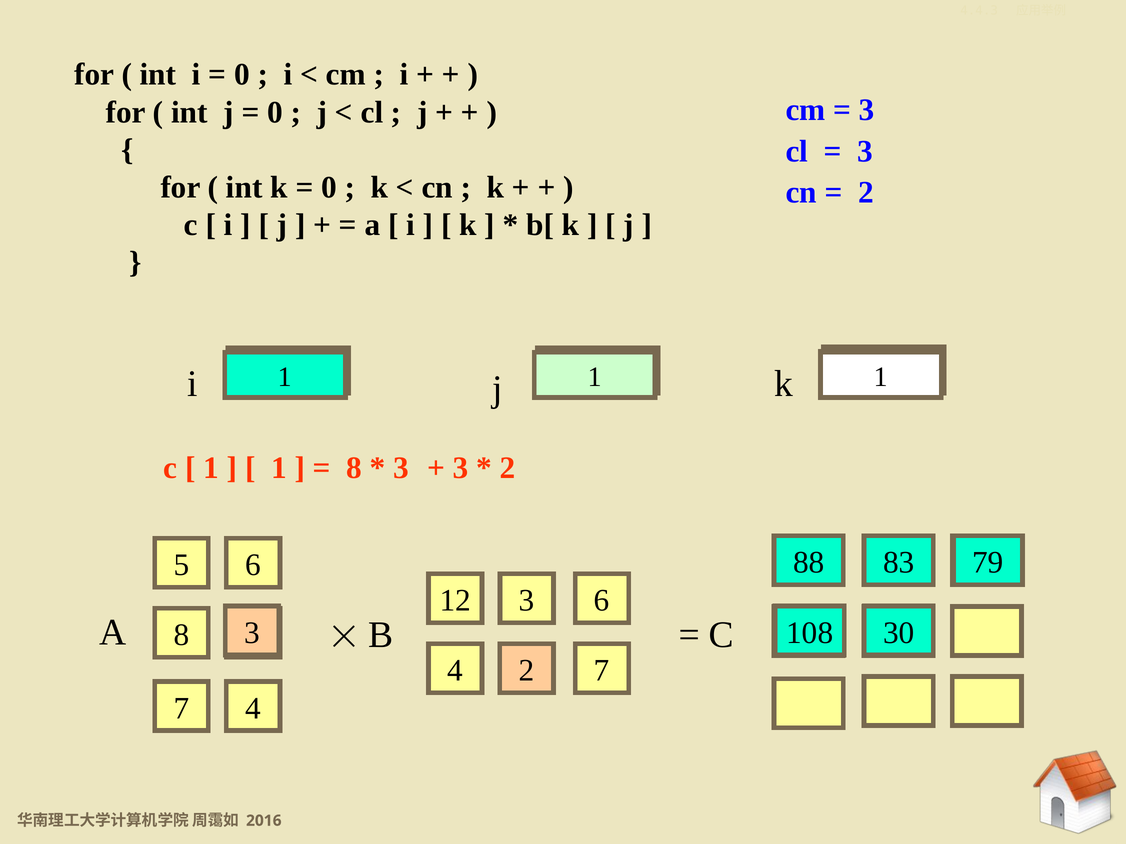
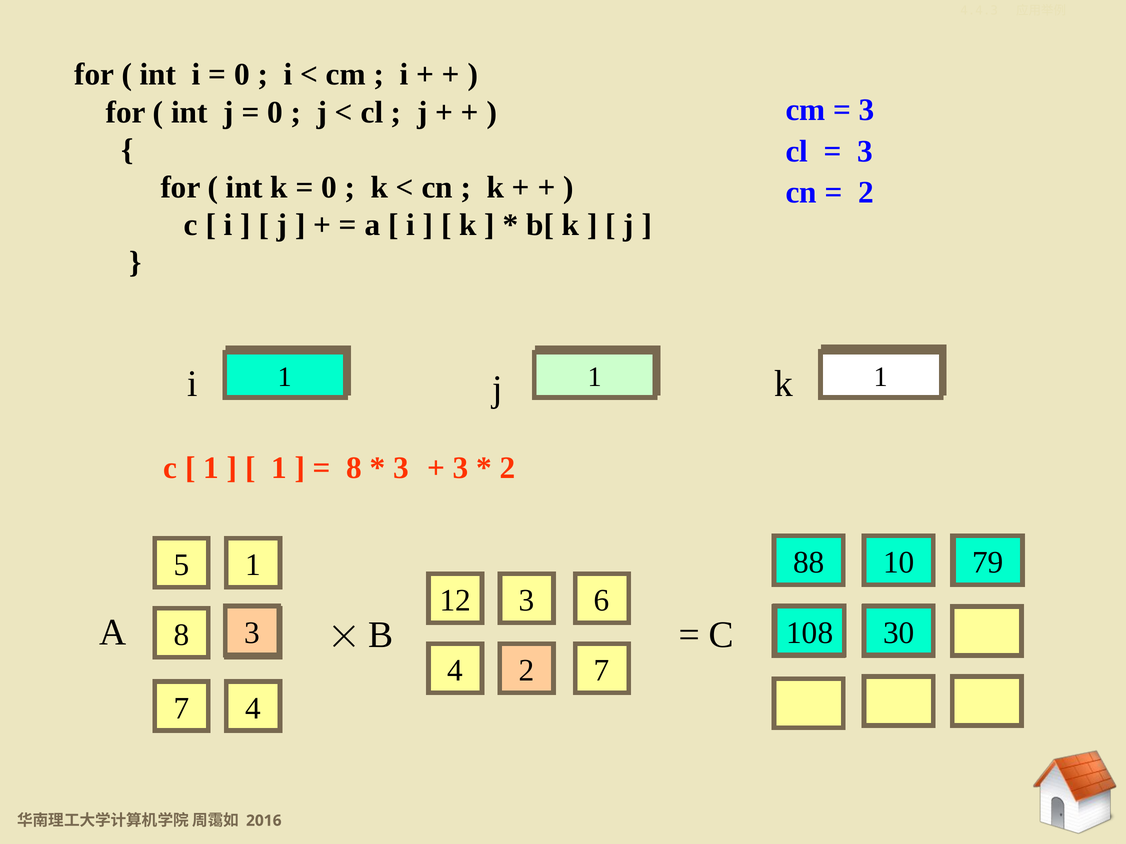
83: 83 -> 10
5 6: 6 -> 1
